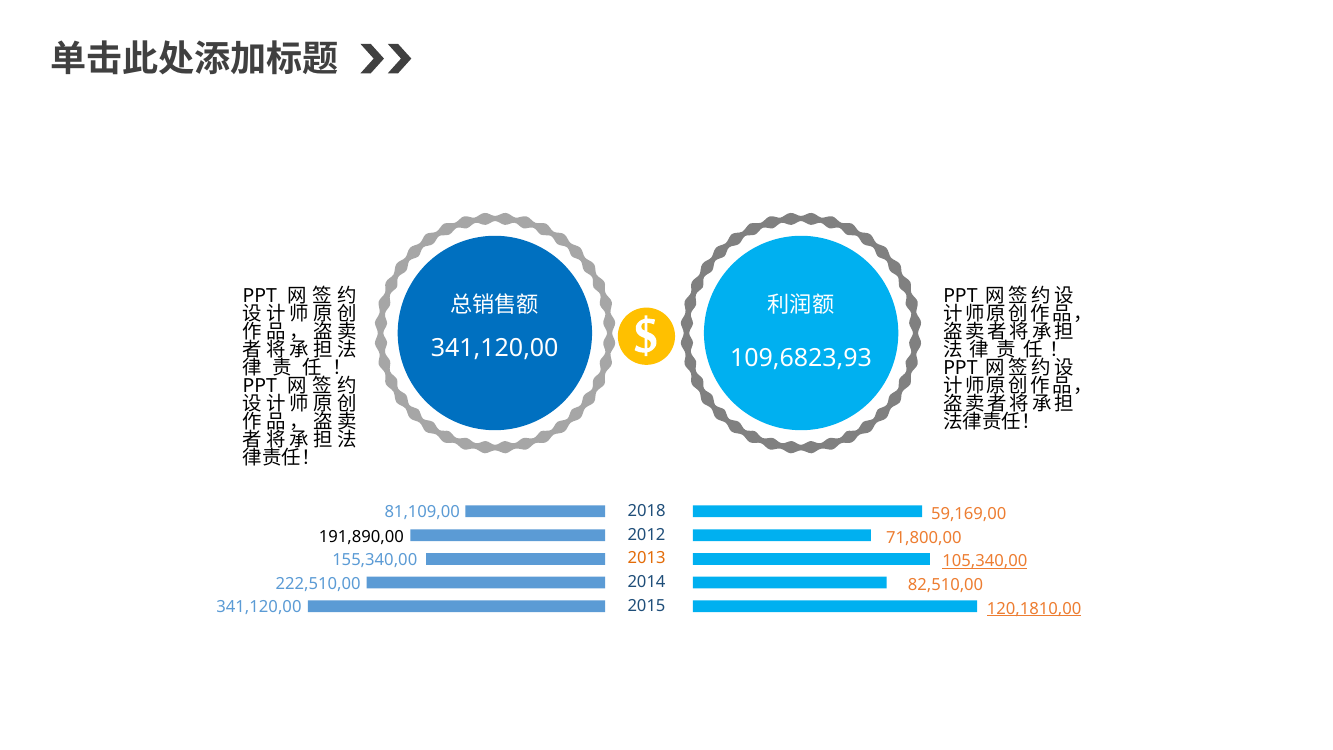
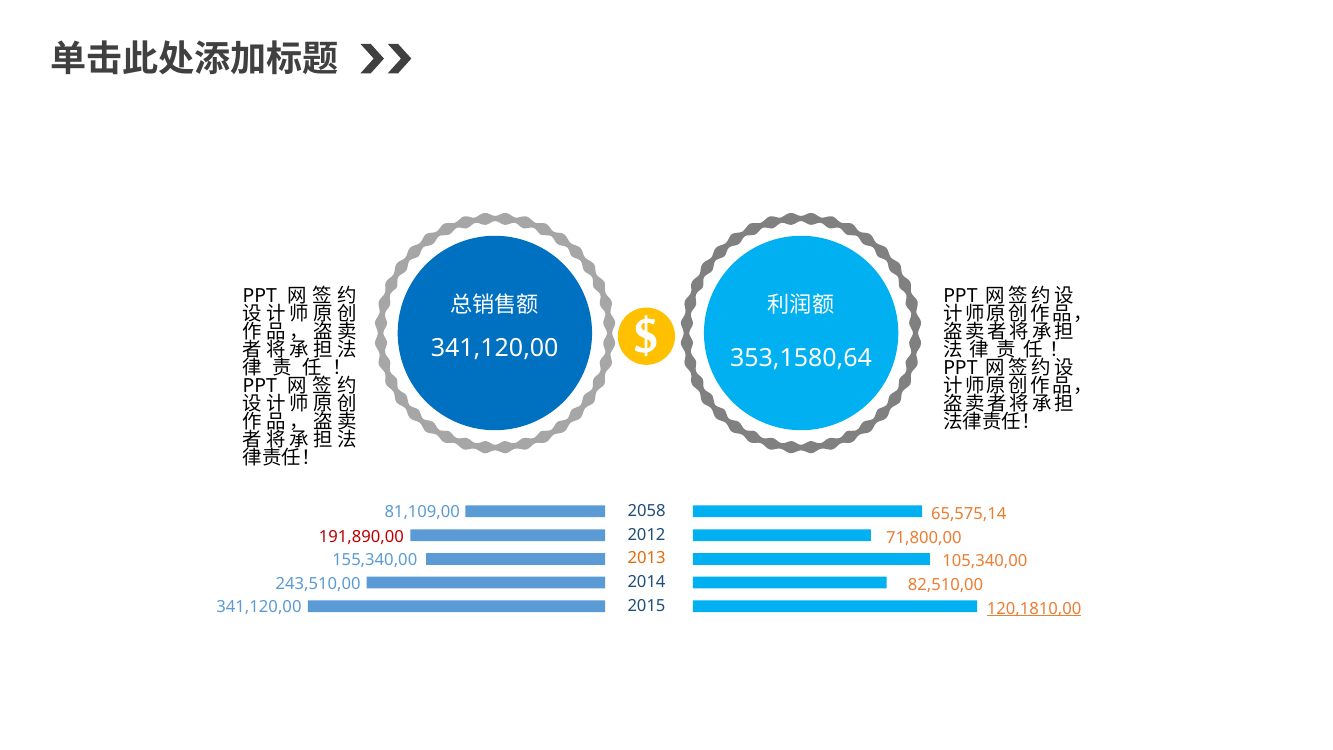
109,6823,93: 109,6823,93 -> 353,1580,64
2018: 2018 -> 2058
59,169,00: 59,169,00 -> 65,575,14
191,890,00 colour: black -> red
105,340,00 underline: present -> none
222,510,00: 222,510,00 -> 243,510,00
